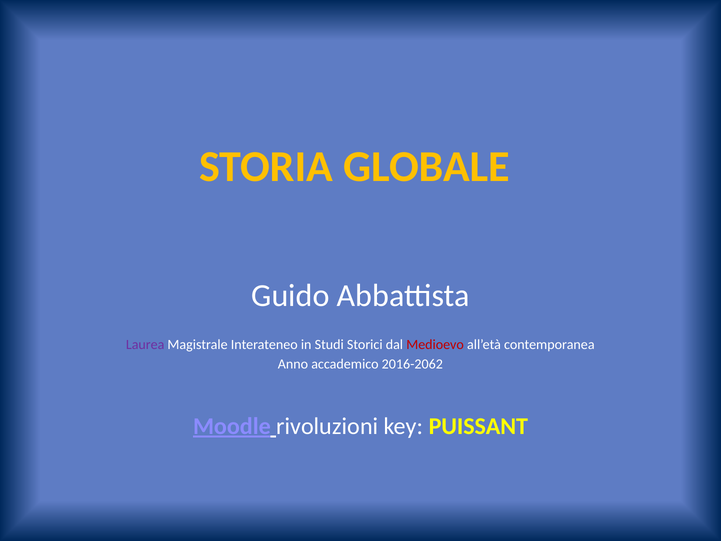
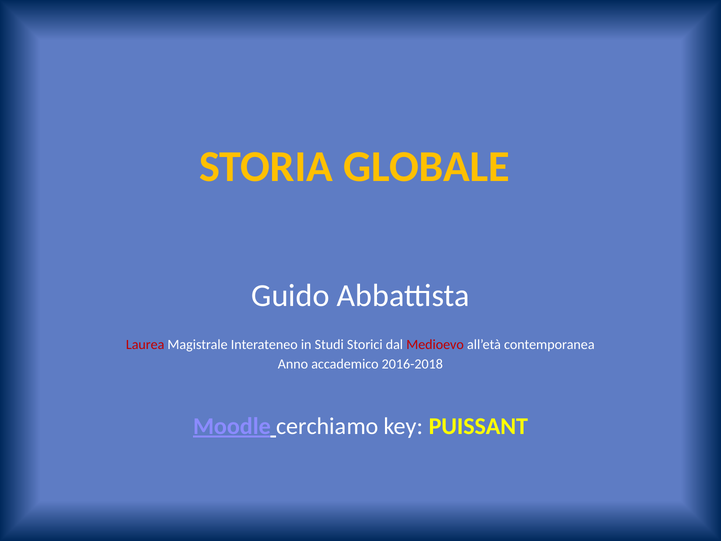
Laurea colour: purple -> red
2016-2062: 2016-2062 -> 2016-2018
rivoluzioni: rivoluzioni -> cerchiamo
